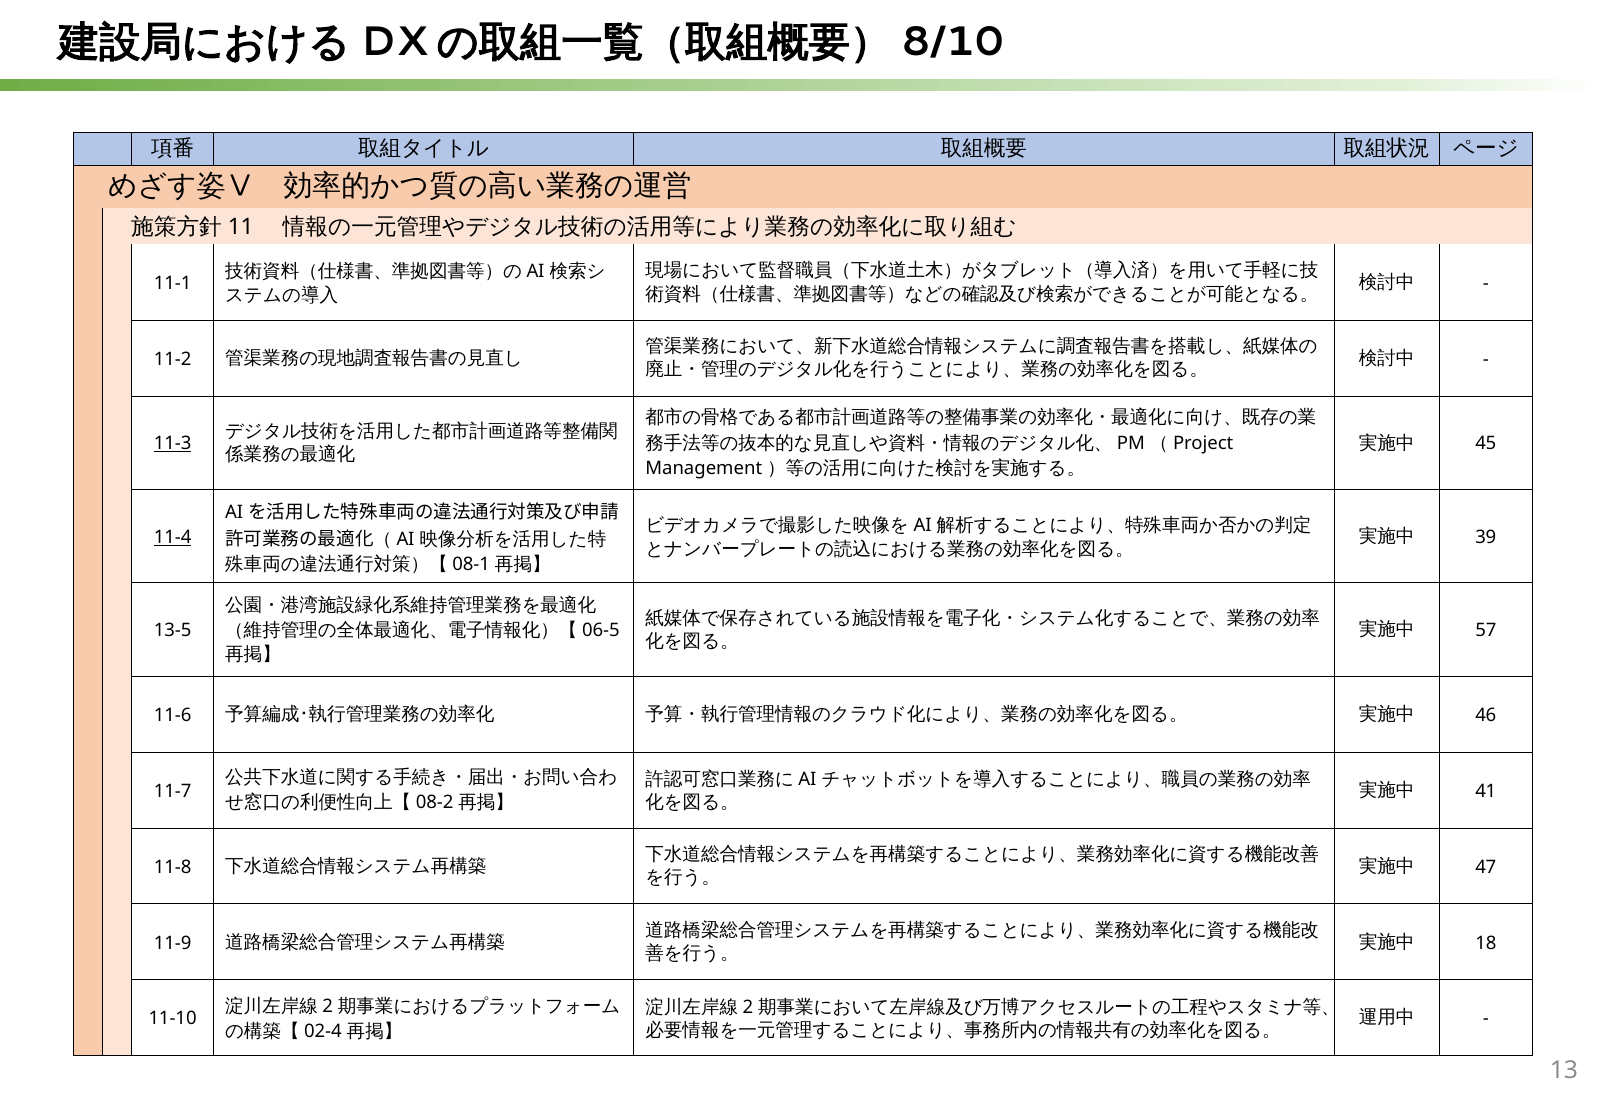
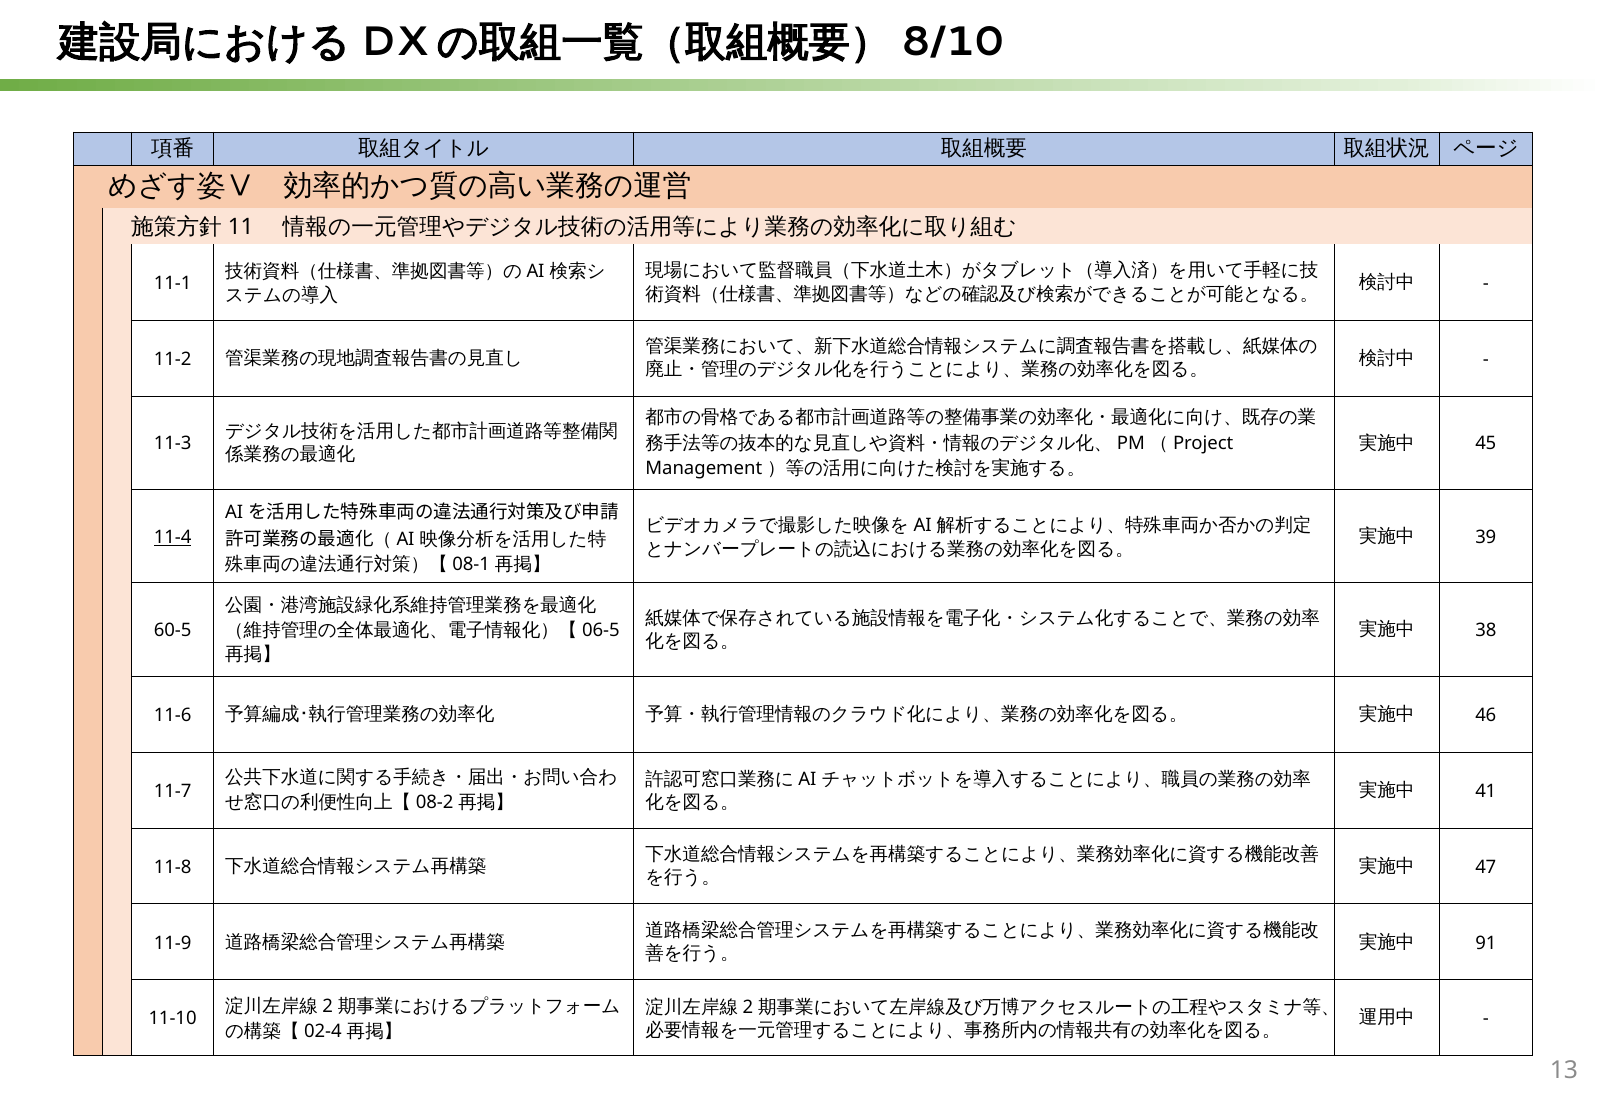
11-3 underline: present -> none
57: 57 -> 38
13-5: 13-5 -> 60-5
18: 18 -> 91
